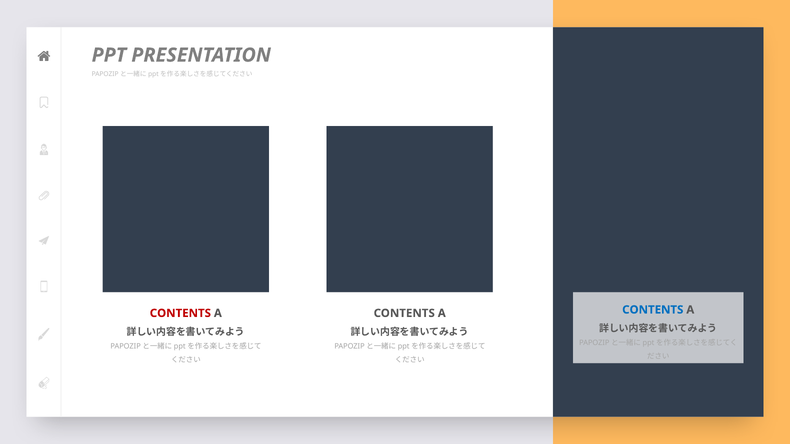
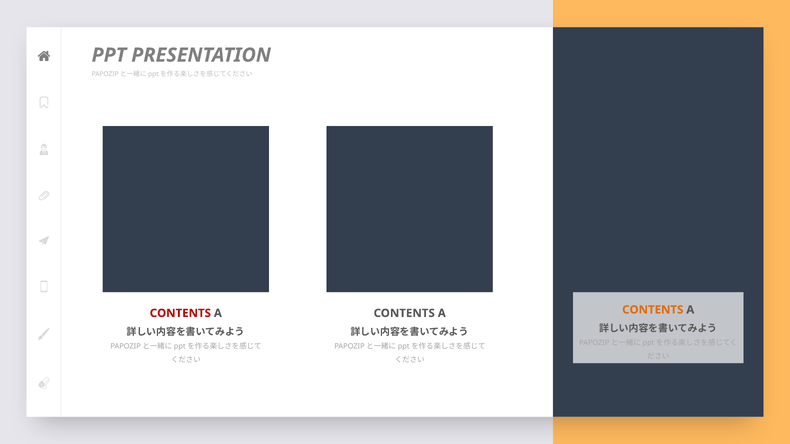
CONTENTS at (653, 310) colour: blue -> orange
